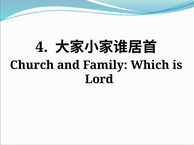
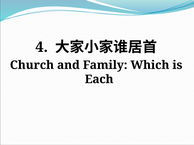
Lord: Lord -> Each
